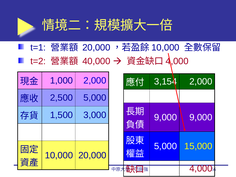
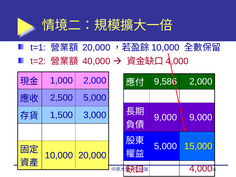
3,154: 3,154 -> 9,586
